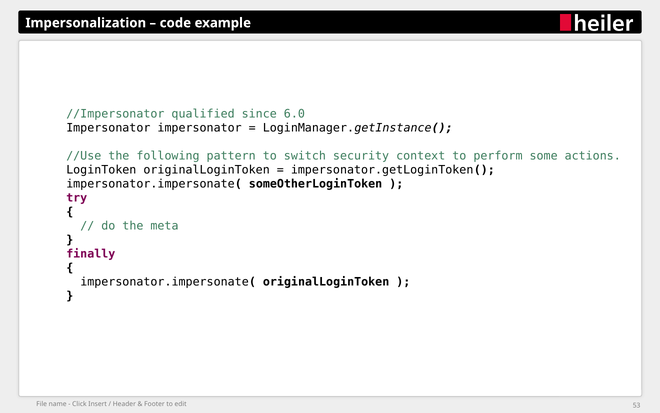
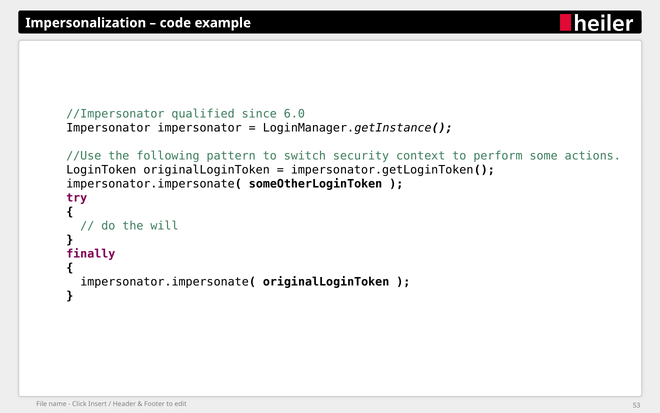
meta: meta -> will
